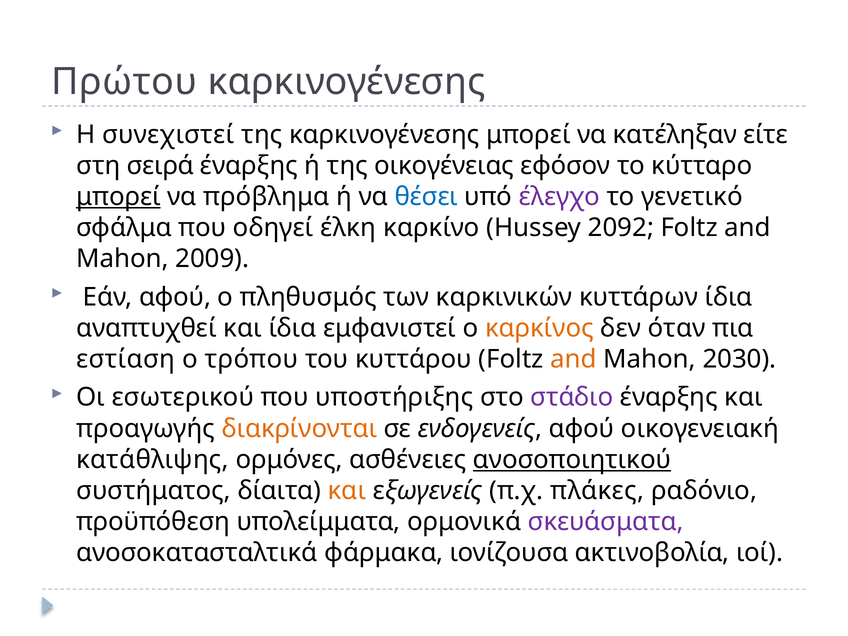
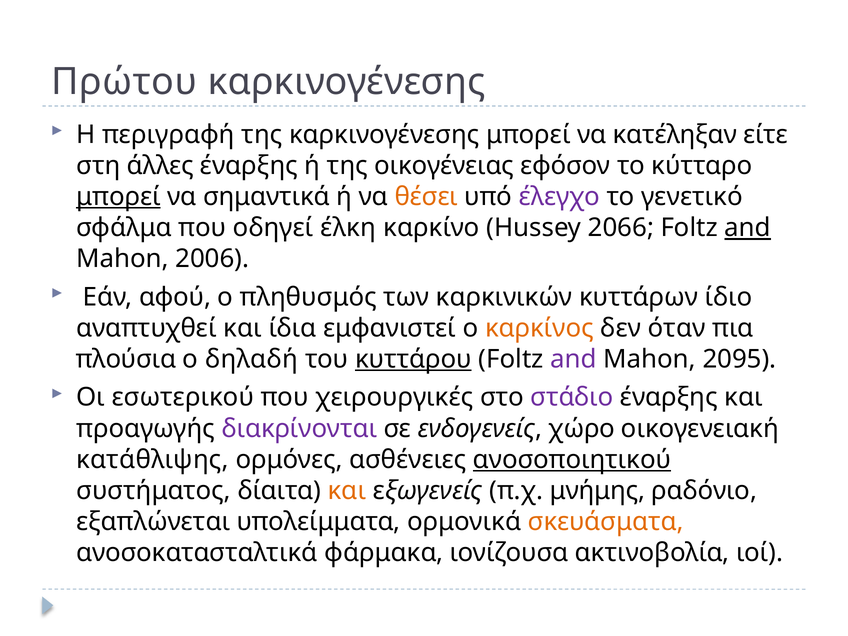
συνεχιστεί: συνεχιστεί -> περιγραφή
σειρά: σειρά -> άλλες
πρόβλημα: πρόβλημα -> σημαντικά
θέσει colour: blue -> orange
2092: 2092 -> 2066
and at (748, 228) underline: none -> present
2009: 2009 -> 2006
κυττάρων ίδια: ίδια -> ίδιο
εστίαση: εστίαση -> πλούσια
τρόπου: τρόπου -> δηλαδή
κυττάρου underline: none -> present
and at (574, 359) colour: orange -> purple
2030: 2030 -> 2095
υποστήριξης: υποστήριξης -> χειρουργικές
διακρίνονται colour: orange -> purple
ενδογενείς αφού: αφού -> χώρο
πλάκες: πλάκες -> μνήμης
προϋπόθεση: προϋπόθεση -> εξαπλώνεται
σκευάσματα colour: purple -> orange
